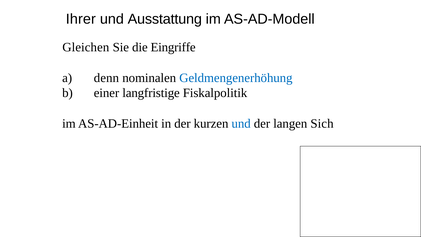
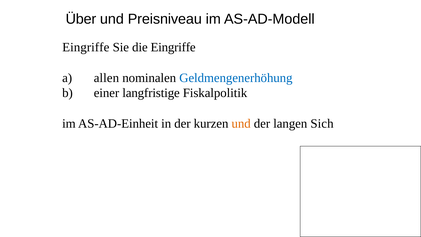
Ihrer: Ihrer -> Über
Ausstattung: Ausstattung -> Preisniveau
Gleichen at (86, 47): Gleichen -> Eingriffe
denn: denn -> allen
und at (241, 124) colour: blue -> orange
